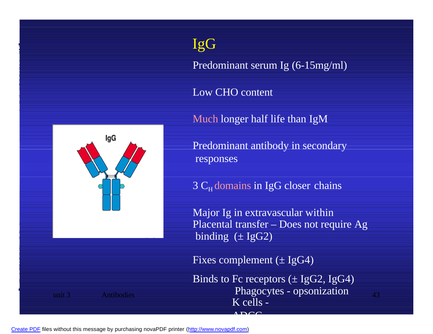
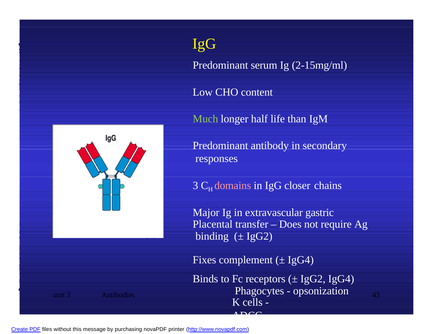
6-15mg/ml: 6-15mg/ml -> 2-15mg/ml
Much colour: pink -> light green
within: within -> gastric
